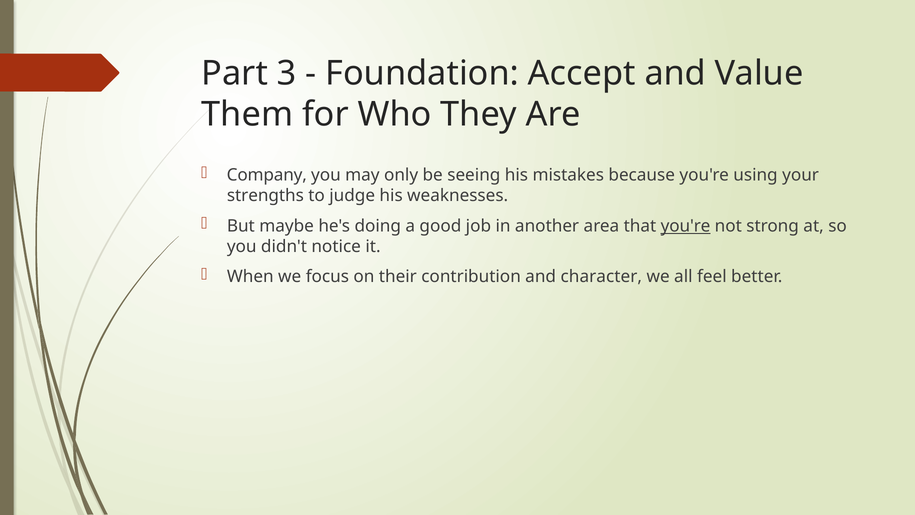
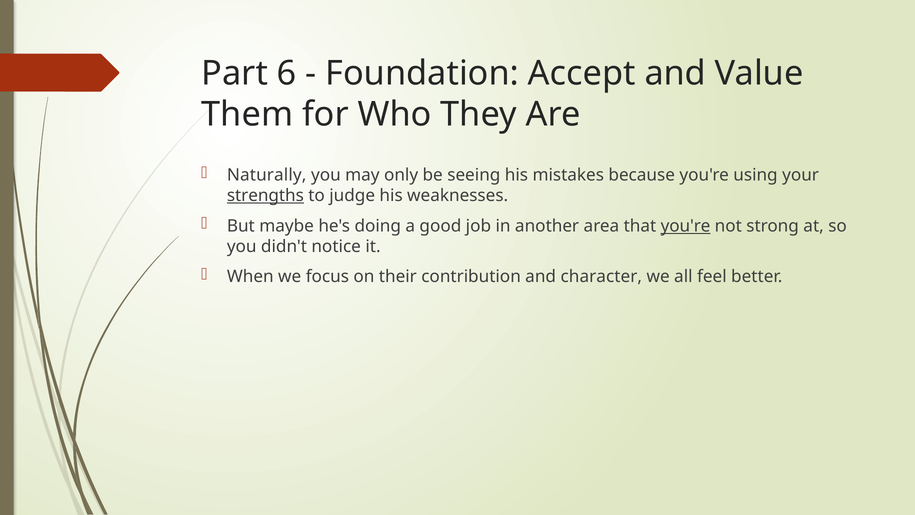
3: 3 -> 6
Company: Company -> Naturally
strengths underline: none -> present
